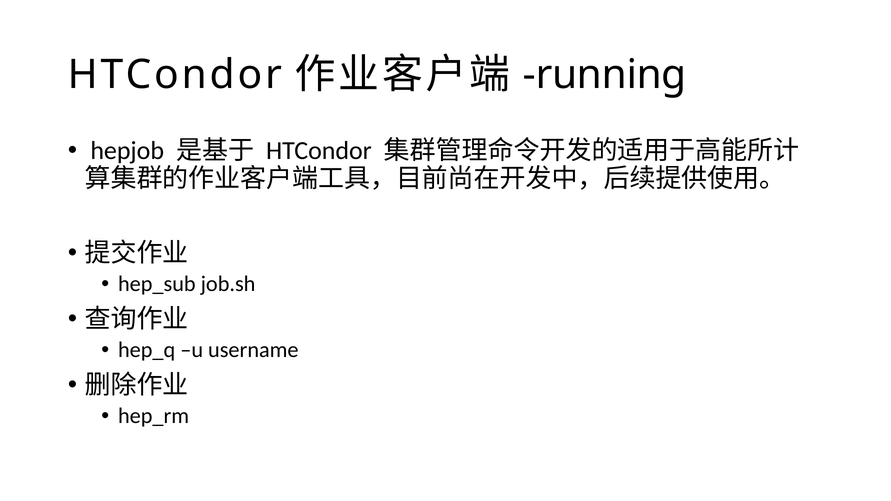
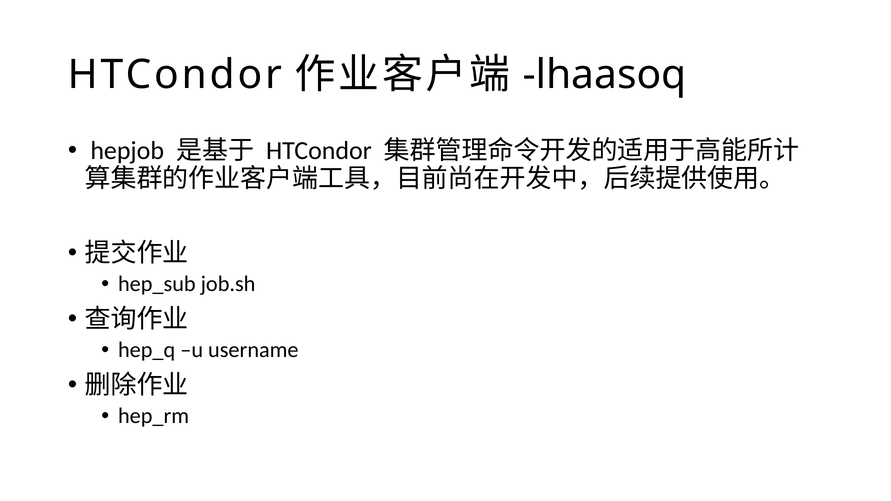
running: running -> lhaasoq
